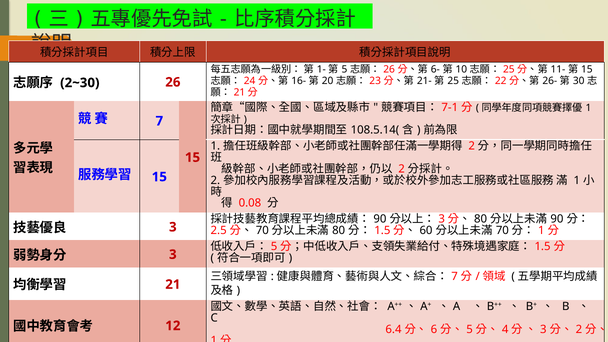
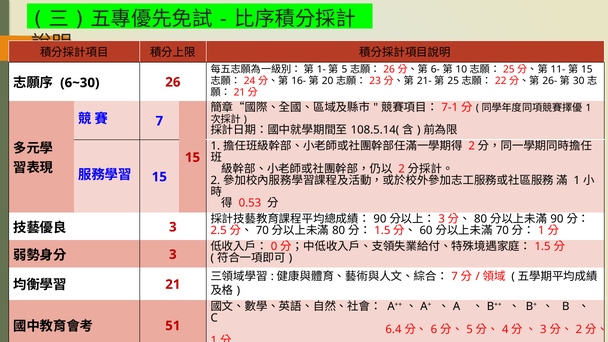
2~30: 2~30 -> 6~30
0.08: 0.08 -> 0.53
5 at (274, 247): 5 -> 0
12: 12 -> 51
